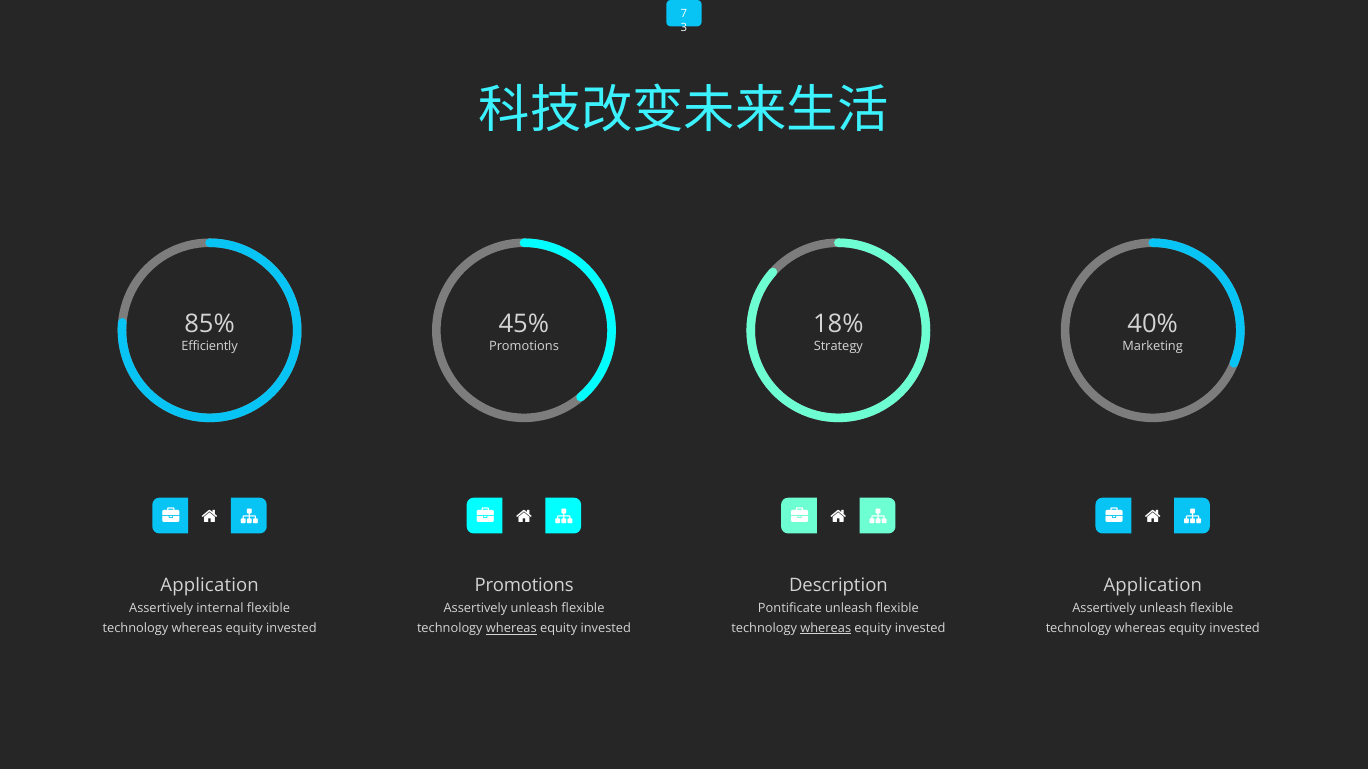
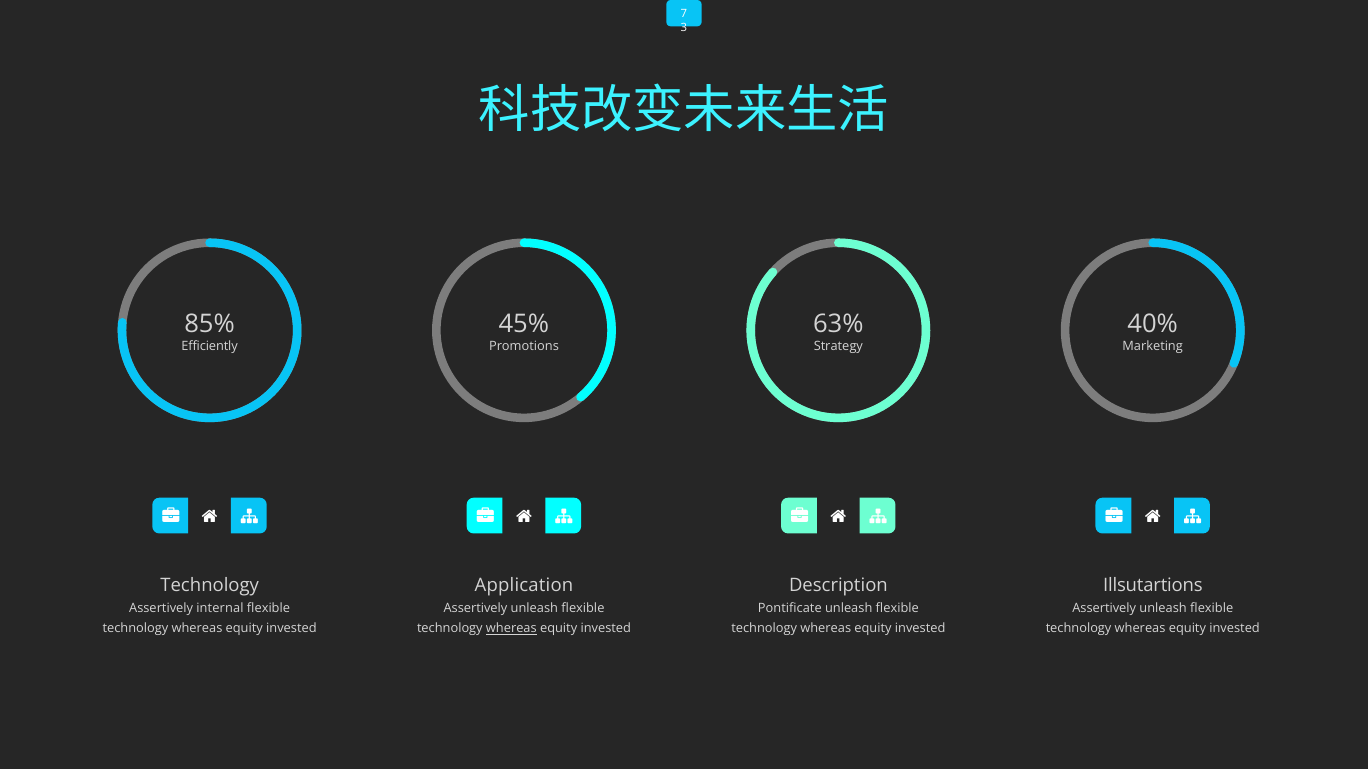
18%: 18% -> 63%
Application at (210, 585): Application -> Technology
Application at (1153, 585): Application -> Illsutartions
Promotions at (524, 586): Promotions -> Application
whereas at (826, 628) underline: present -> none
